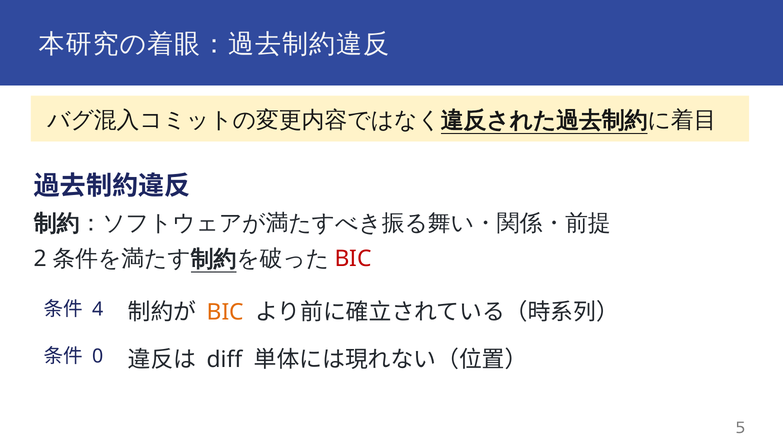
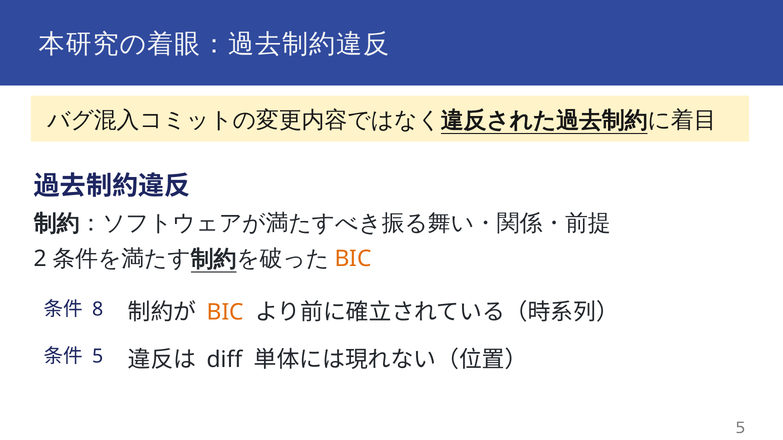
BIC at (353, 259) colour: red -> orange
4: 4 -> 8
0 at (98, 357): 0 -> 5
